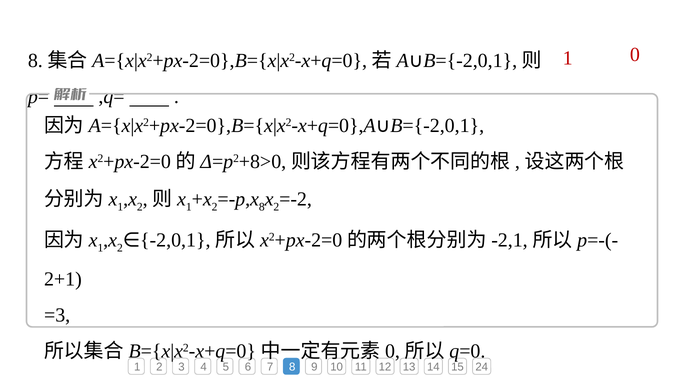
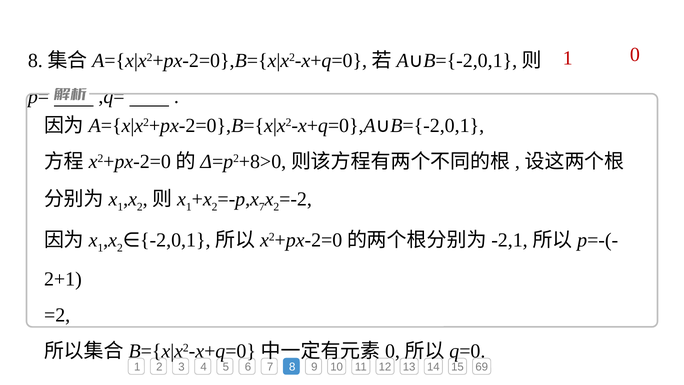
8 at (262, 207): 8 -> 7
=3: =3 -> =2
24: 24 -> 69
